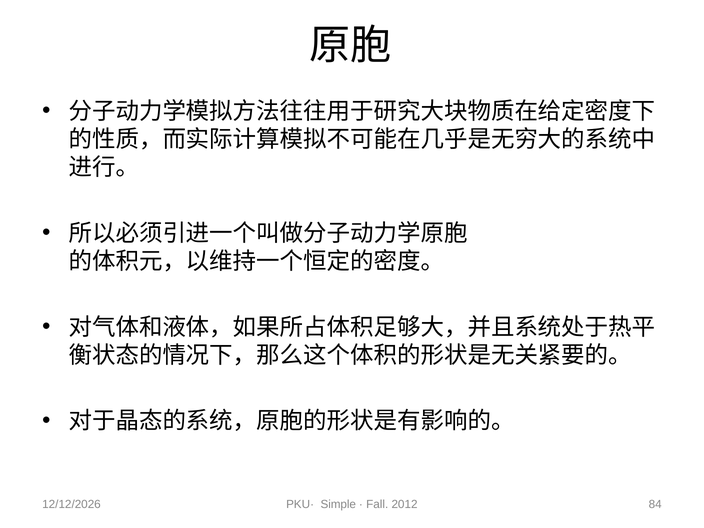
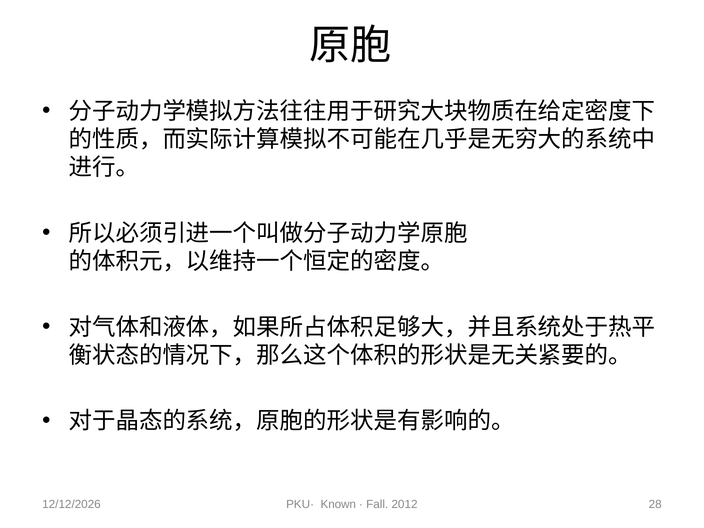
Simple: Simple -> Known
84: 84 -> 28
